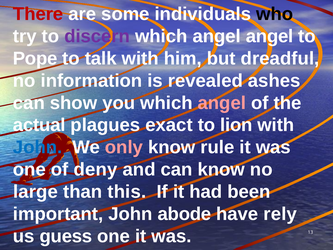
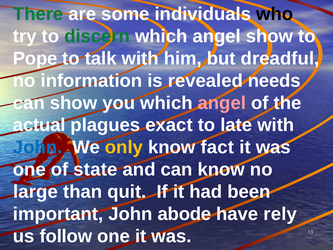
There colour: red -> green
discern colour: purple -> green
angel angel: angel -> show
ashes: ashes -> needs
lion: lion -> late
only colour: pink -> yellow
rule: rule -> fact
deny: deny -> state
this: this -> quit
guess: guess -> follow
